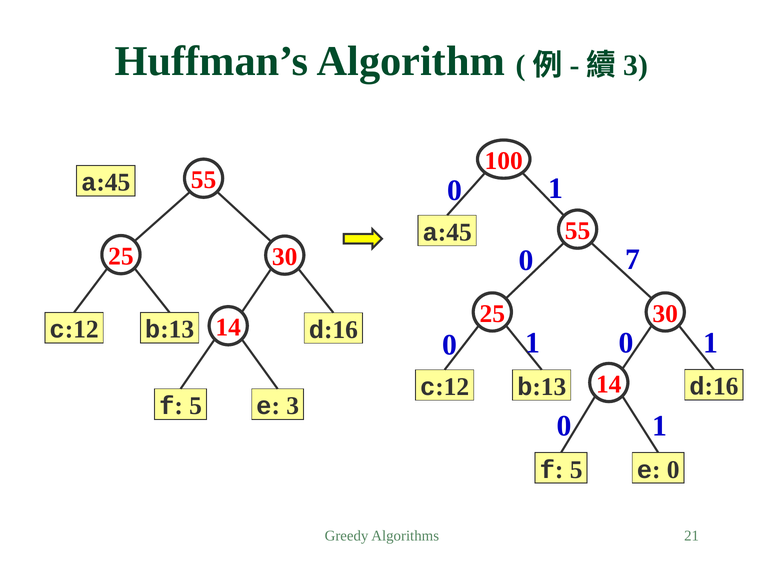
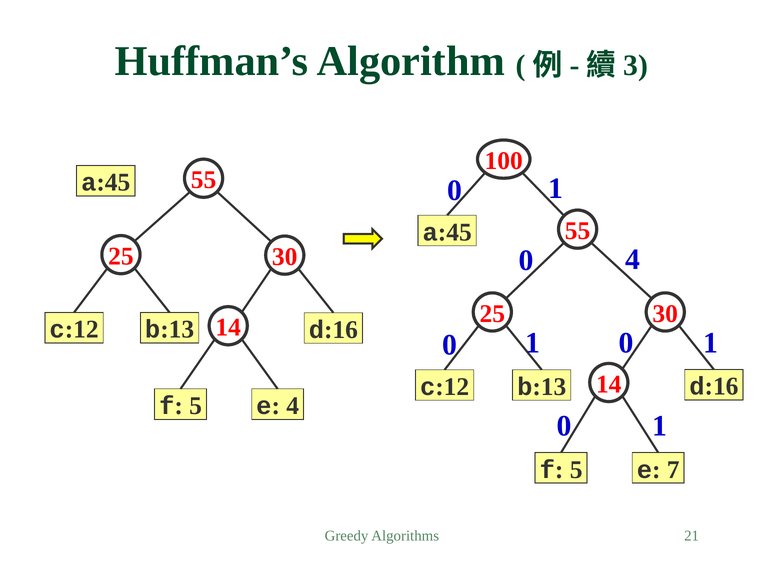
0 7: 7 -> 4
3 at (293, 406): 3 -> 4
0 at (673, 470): 0 -> 7
